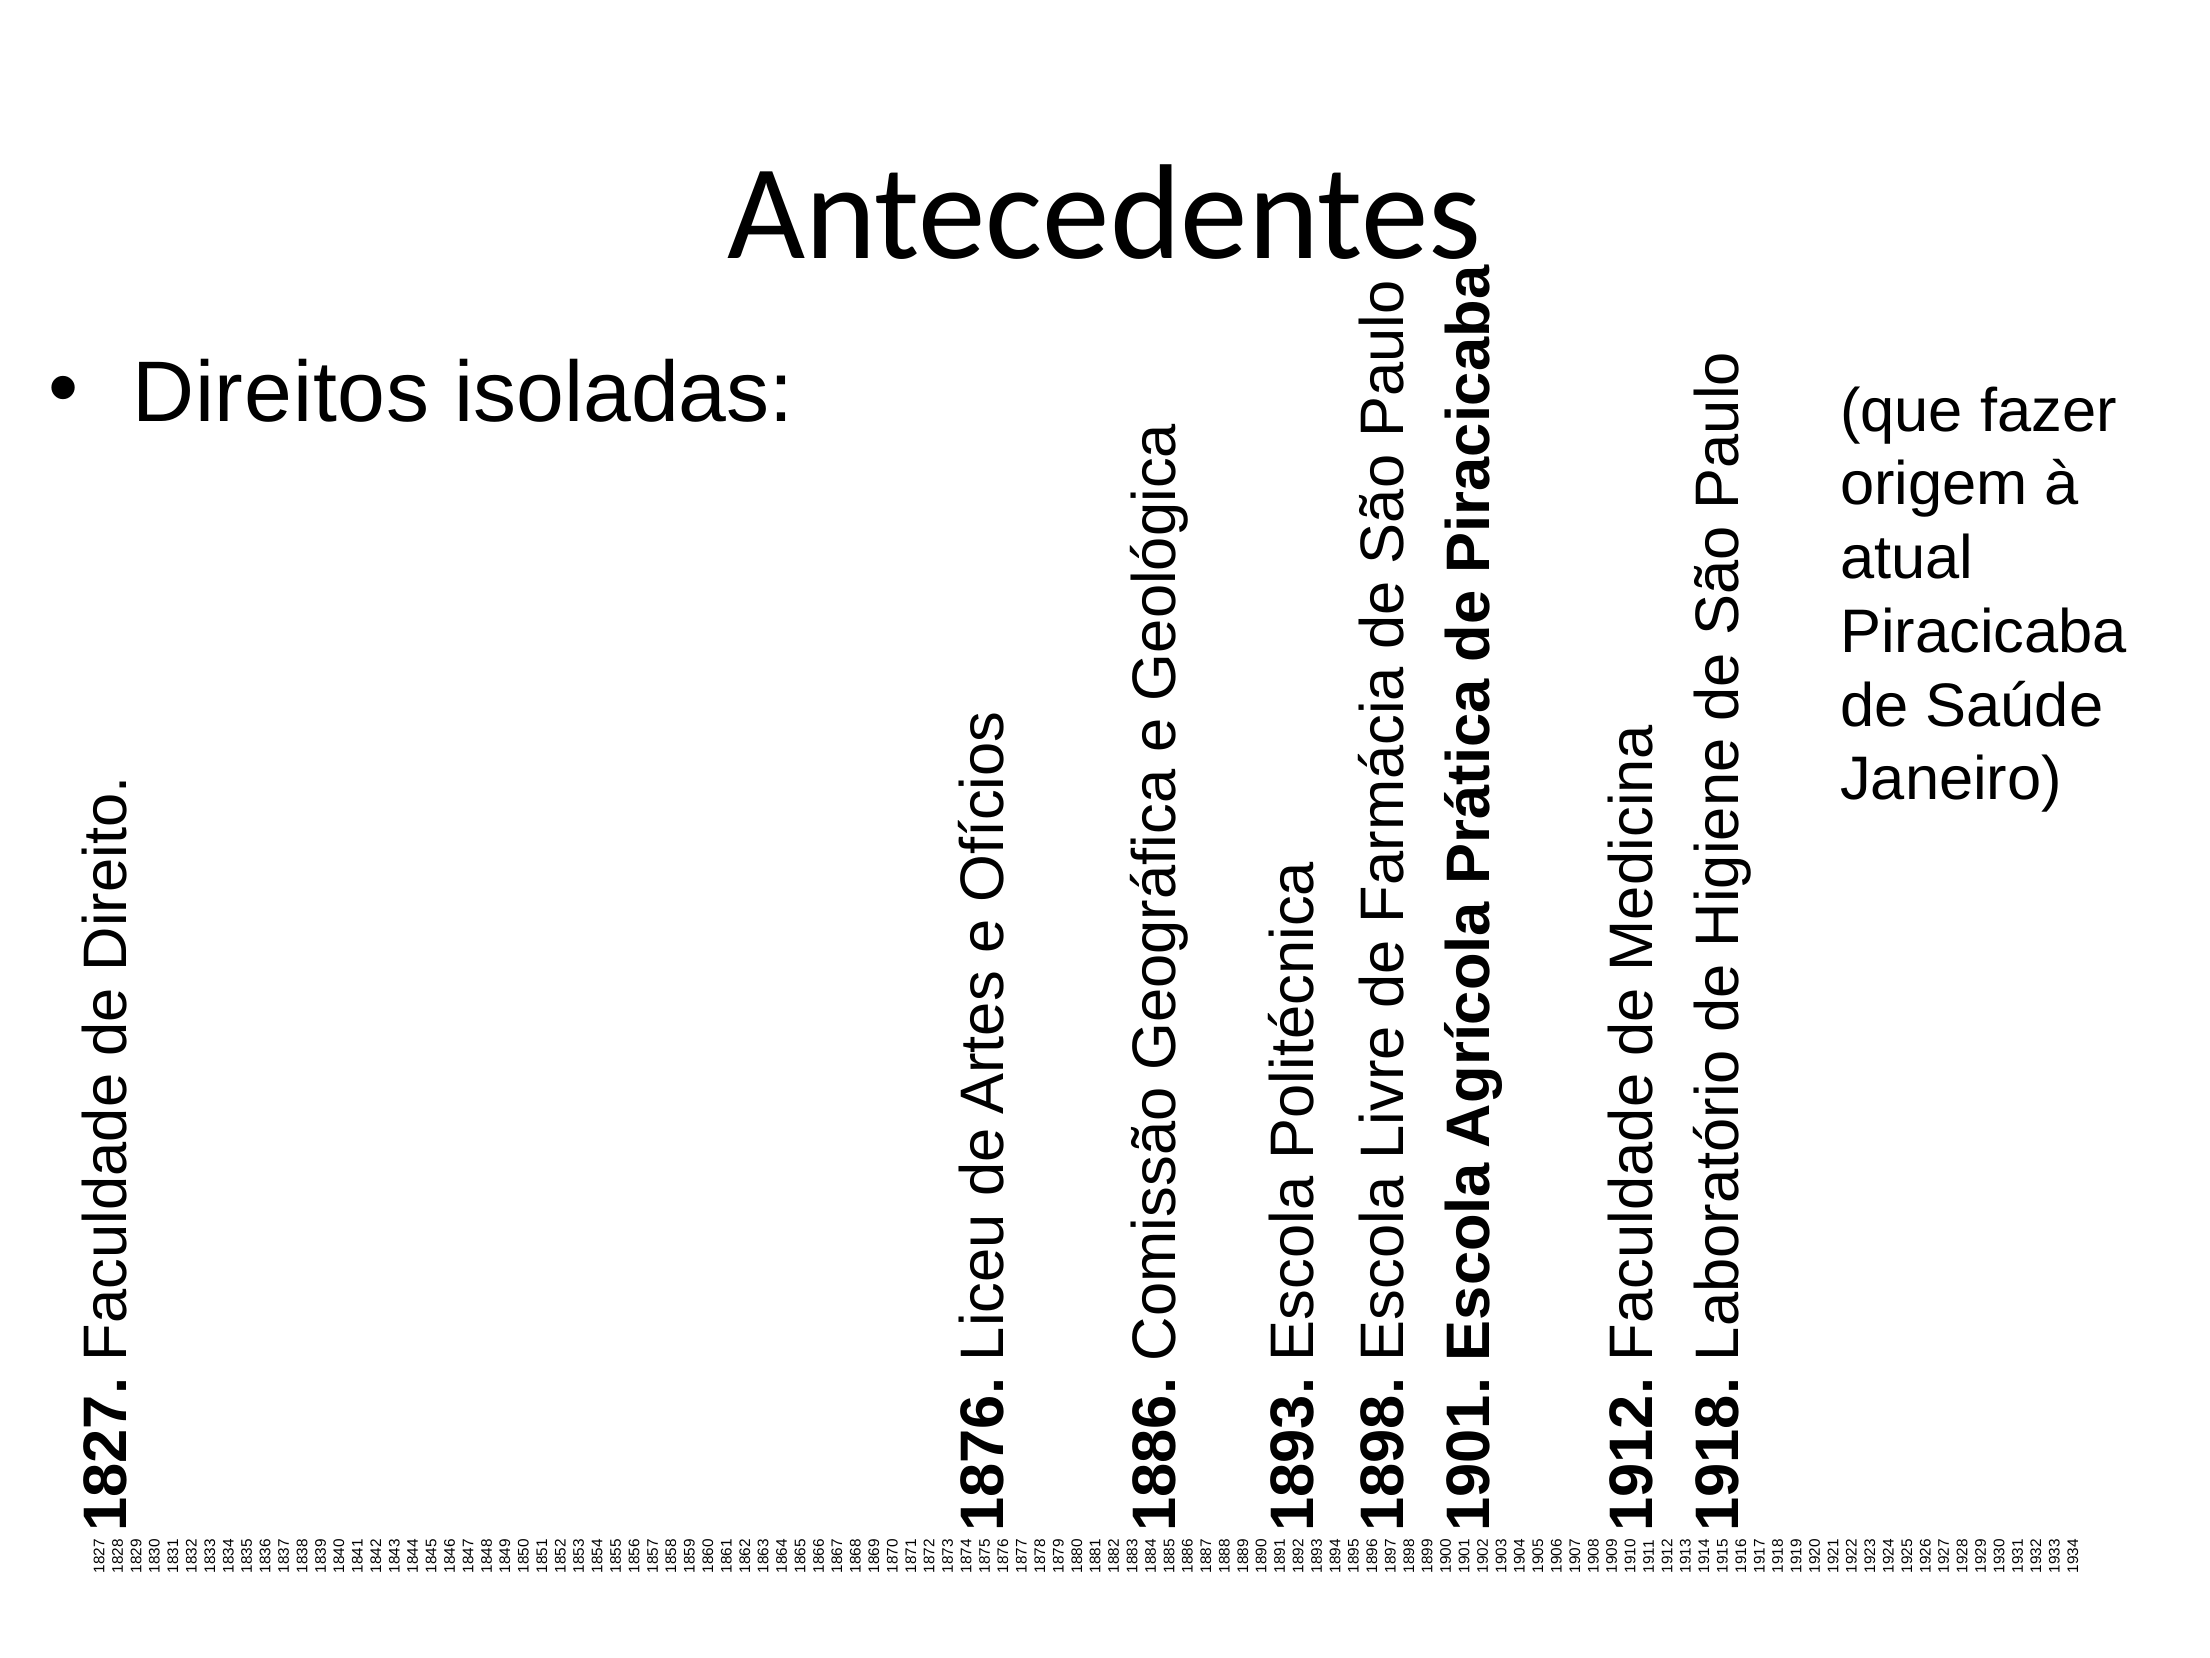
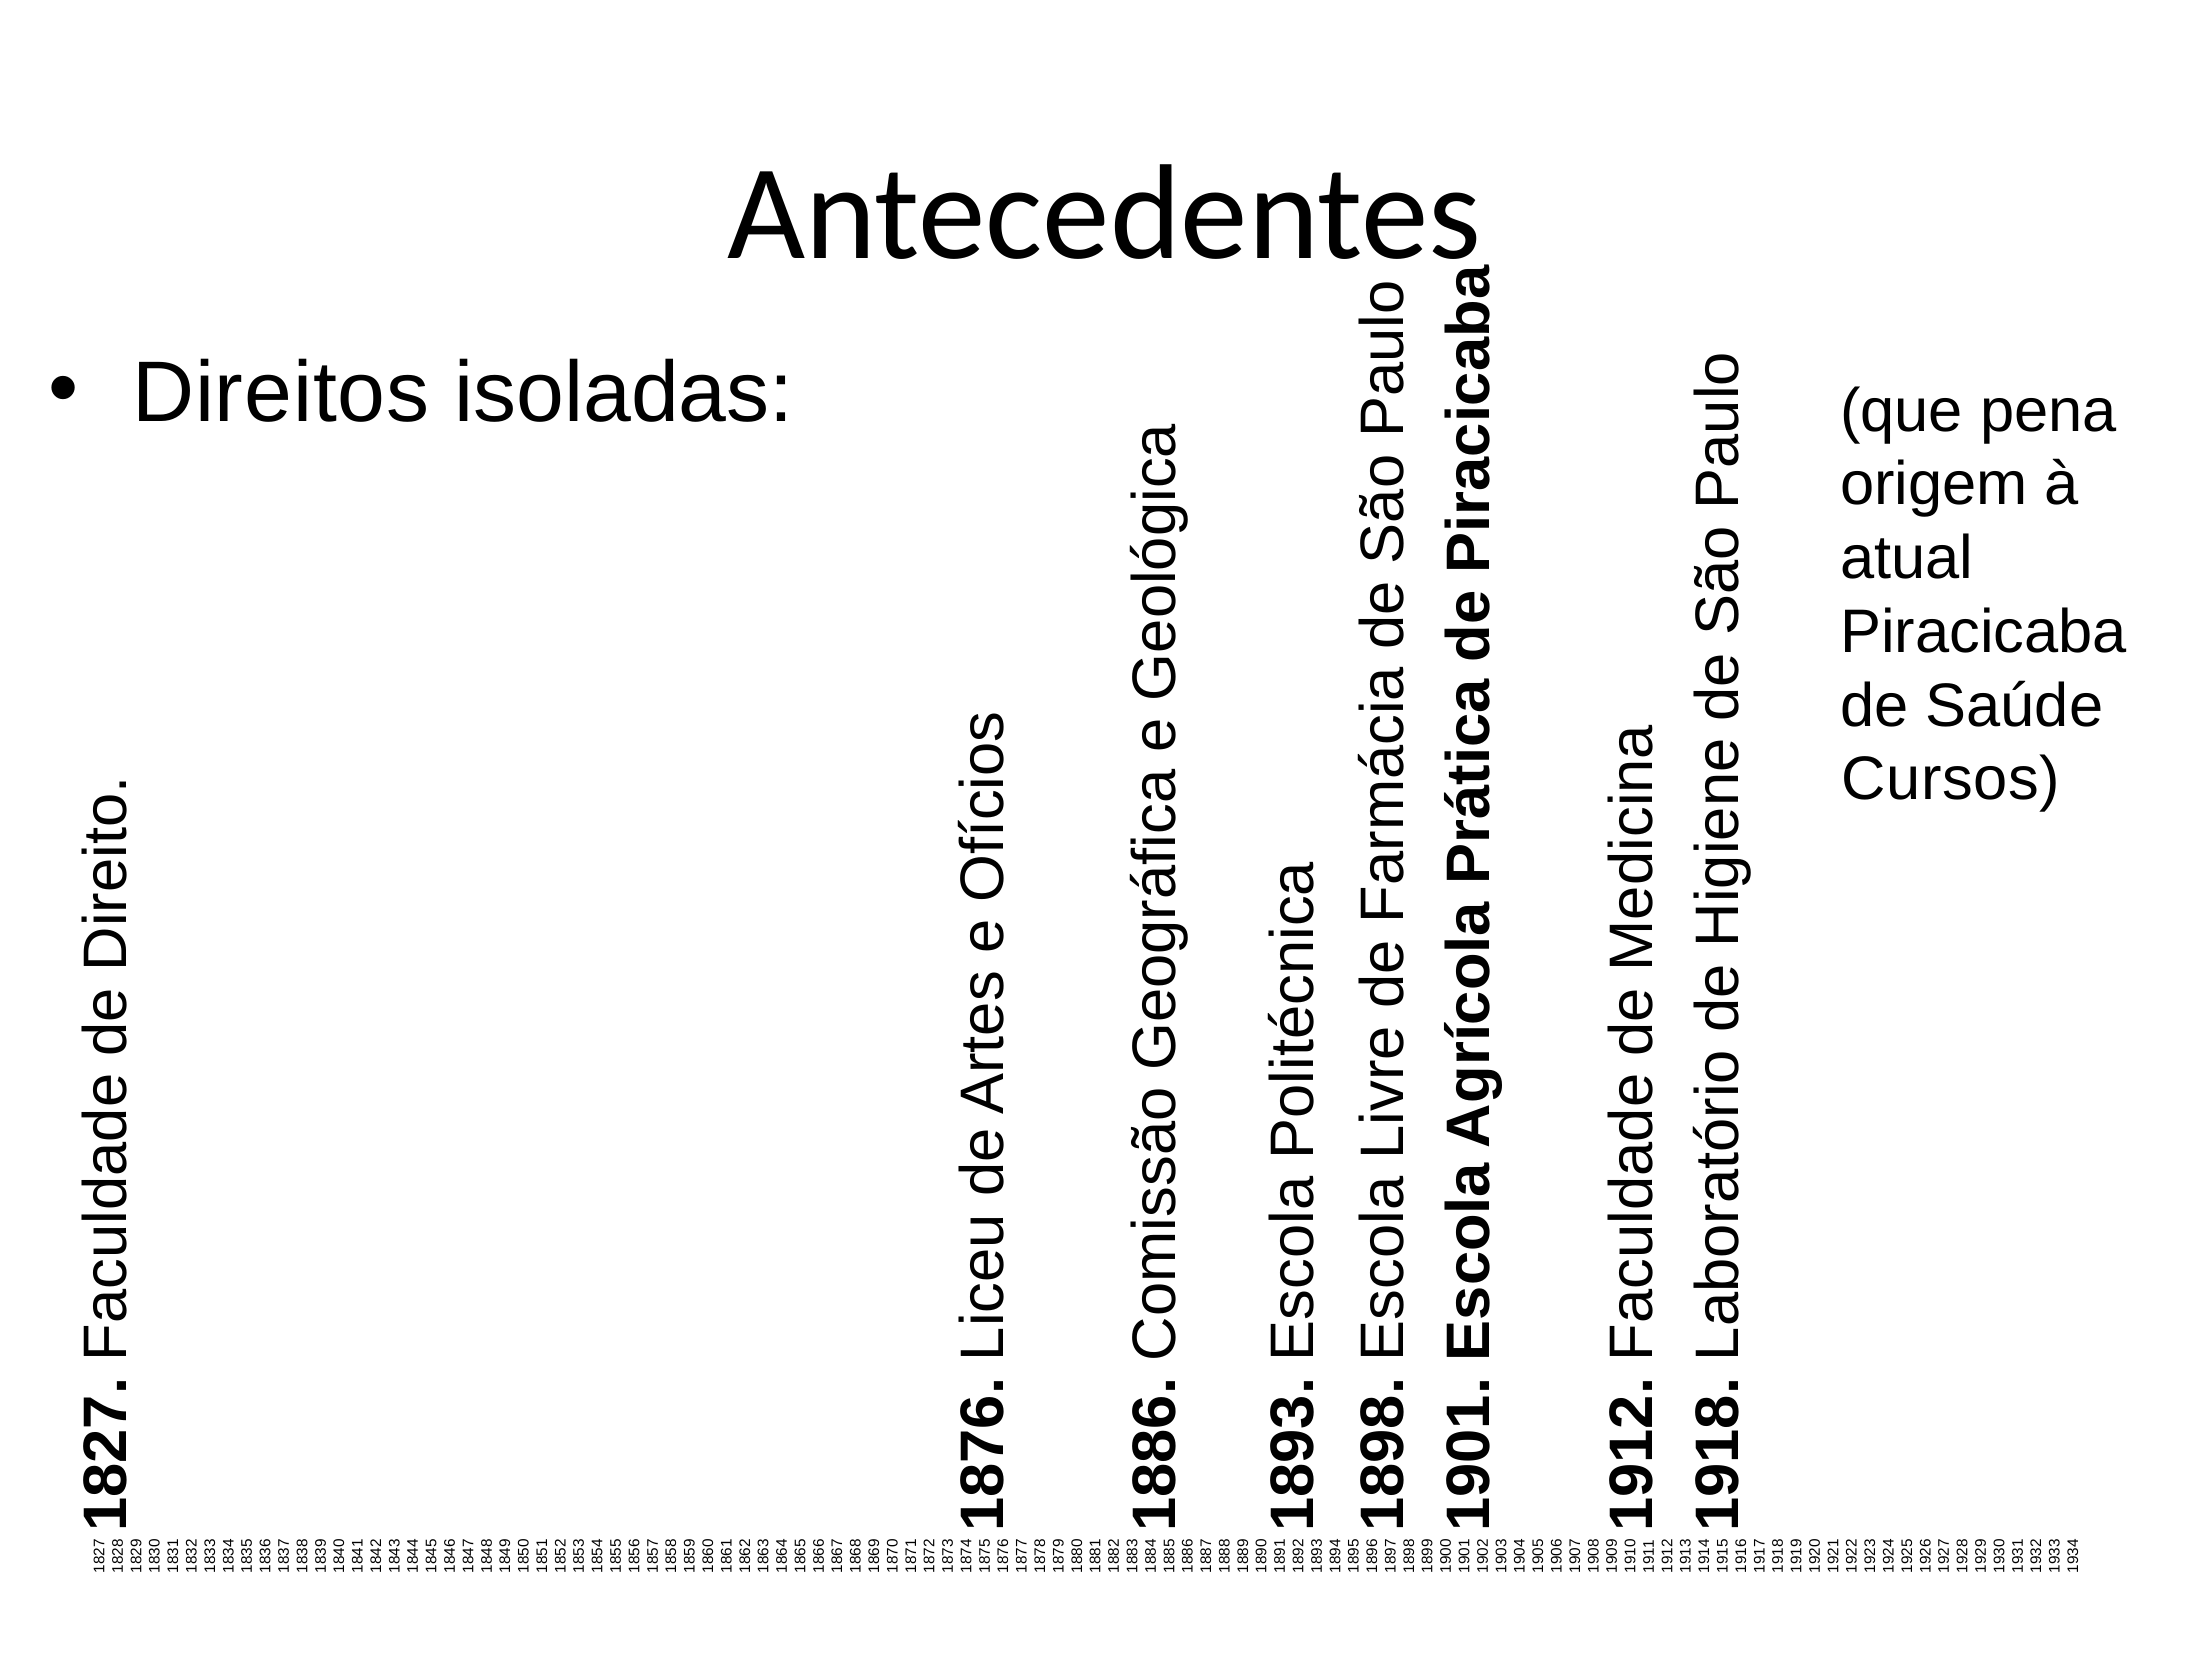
fazer: fazer -> pena
Janeiro: Janeiro -> Cursos
